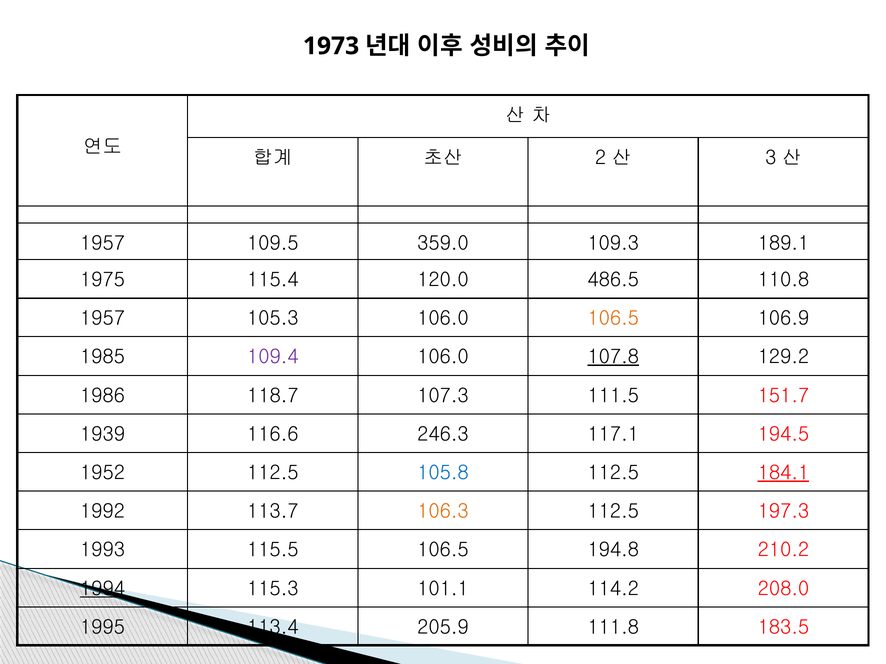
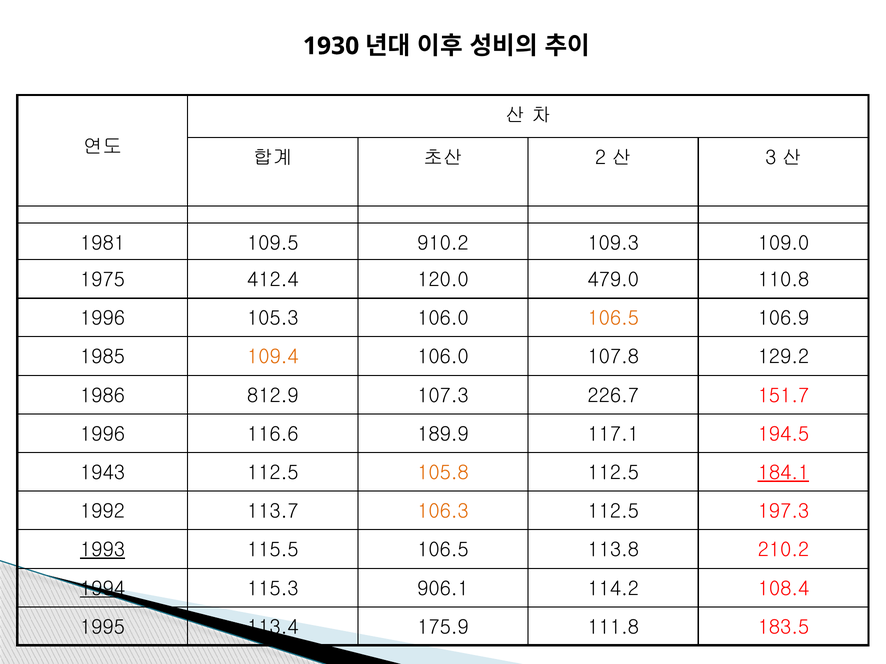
1973: 1973 -> 1930
1957 at (103, 243): 1957 -> 1981
359.0: 359.0 -> 910.2
189.1: 189.1 -> 109.0
115.4: 115.4 -> 412.4
486.5: 486.5 -> 479.0
1957 at (103, 319): 1957 -> 1996
109.4 colour: purple -> orange
107.8 underline: present -> none
118.7: 118.7 -> 812.9
111.5: 111.5 -> 226.7
1939 at (103, 434): 1939 -> 1996
246.3: 246.3 -> 189.9
1952: 1952 -> 1943
105.8 colour: blue -> orange
1993 underline: none -> present
194.8: 194.8 -> 113.8
101.1: 101.1 -> 906.1
208.0: 208.0 -> 108.4
205.9: 205.9 -> 175.9
